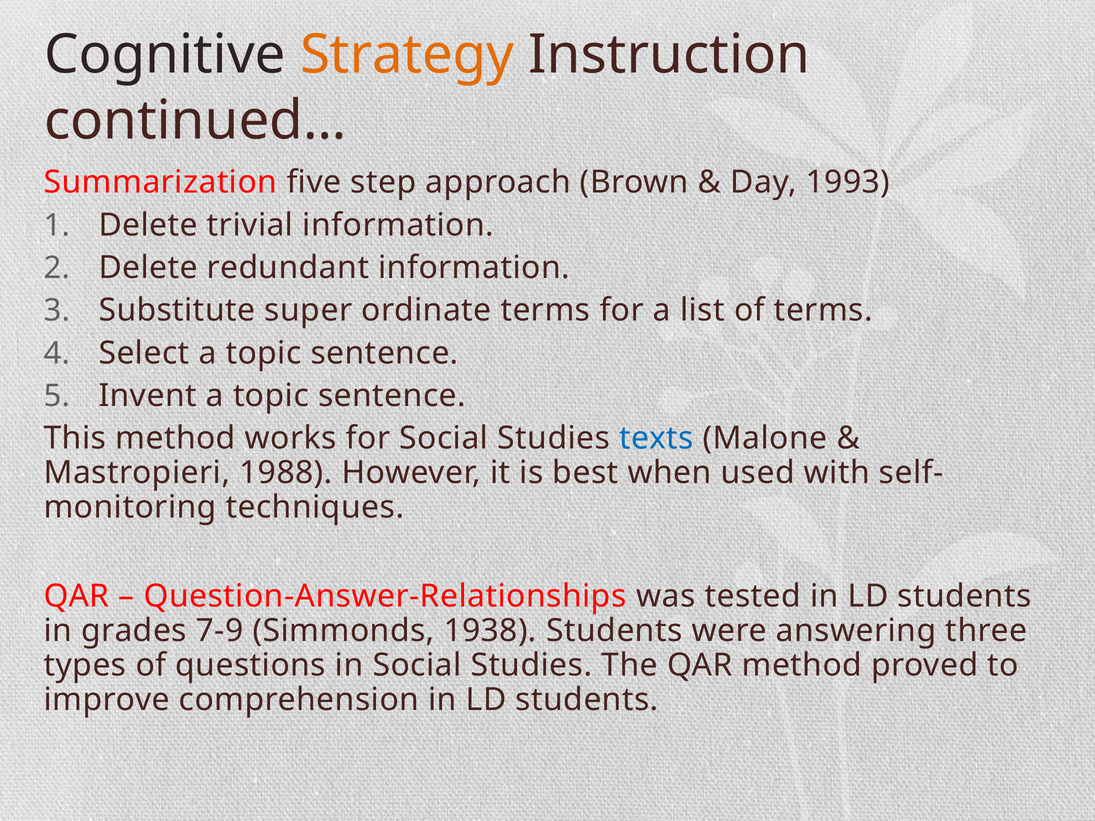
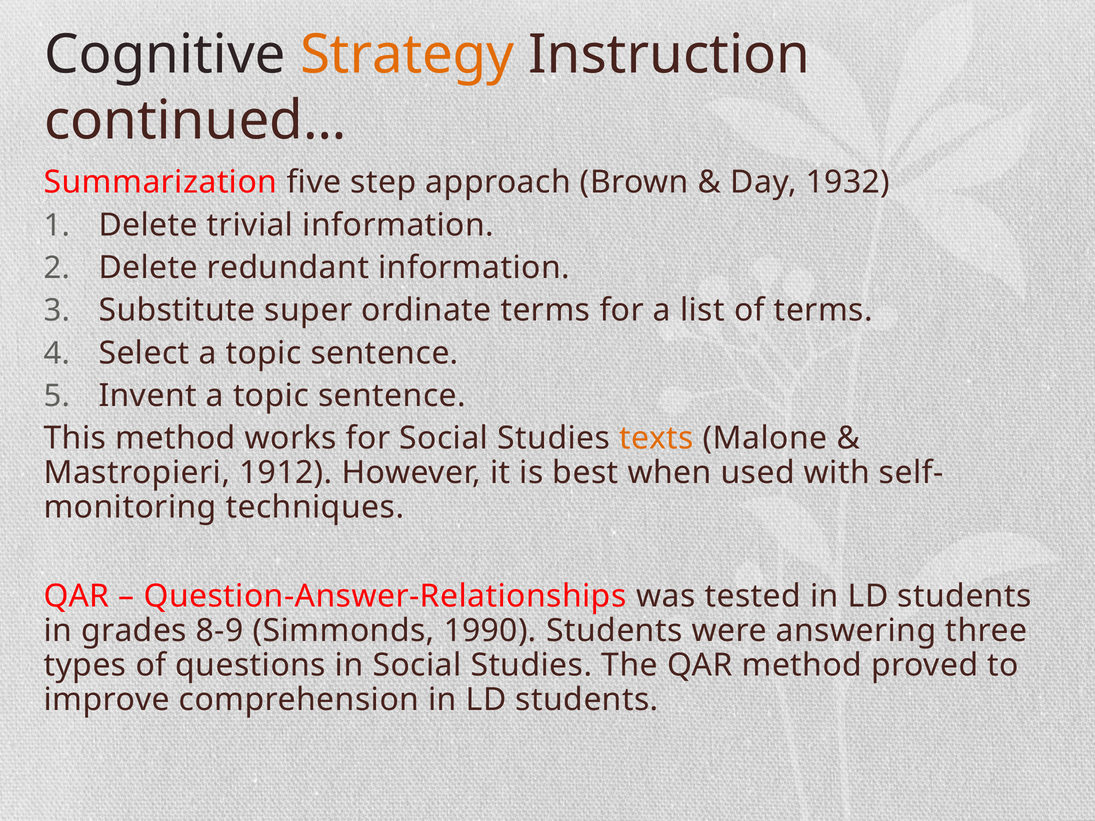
1993: 1993 -> 1932
texts colour: blue -> orange
1988: 1988 -> 1912
7-9: 7-9 -> 8-9
1938: 1938 -> 1990
